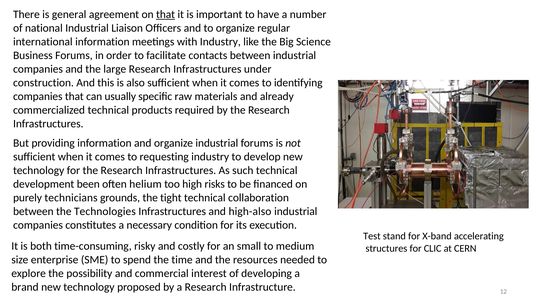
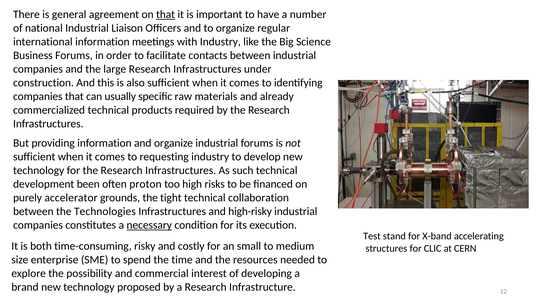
helium: helium -> proton
technicians: technicians -> accelerator
high-also: high-also -> high-risky
necessary underline: none -> present
